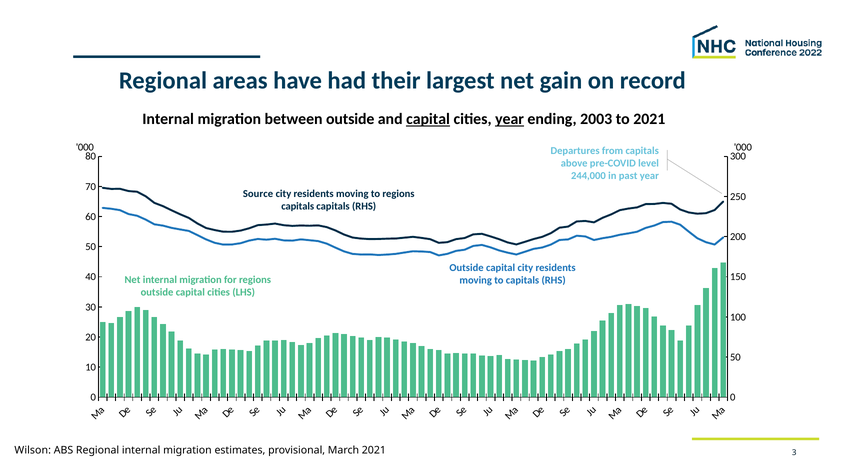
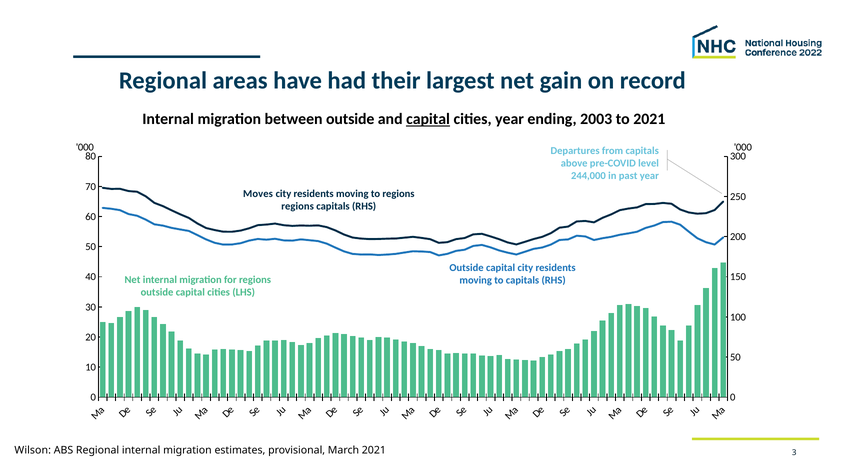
year at (510, 119) underline: present -> none
Source: Source -> Moves
capitals at (298, 206): capitals -> regions
